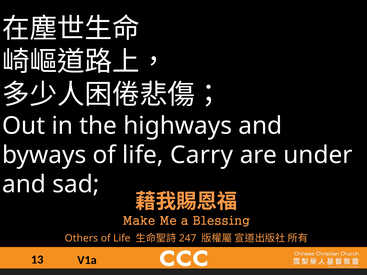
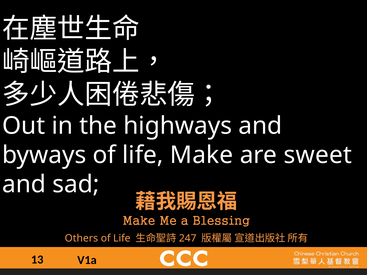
life Carry: Carry -> Make
under: under -> sweet
